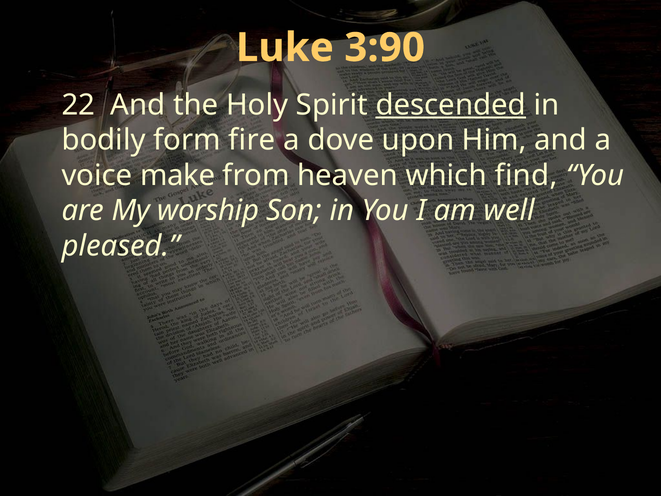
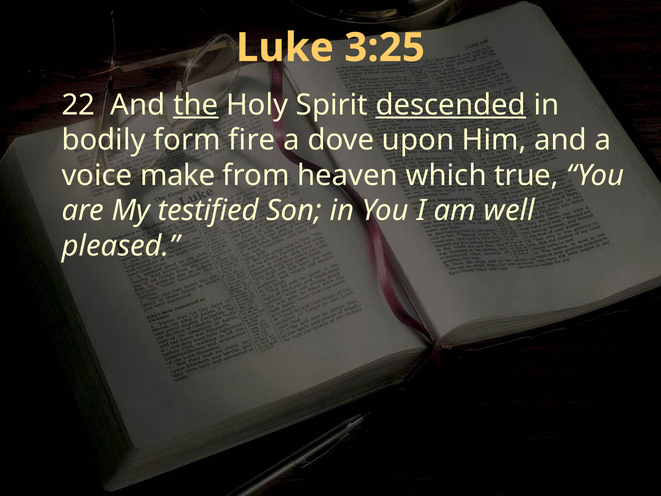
3:90: 3:90 -> 3:25
the underline: none -> present
find: find -> true
worship: worship -> testified
